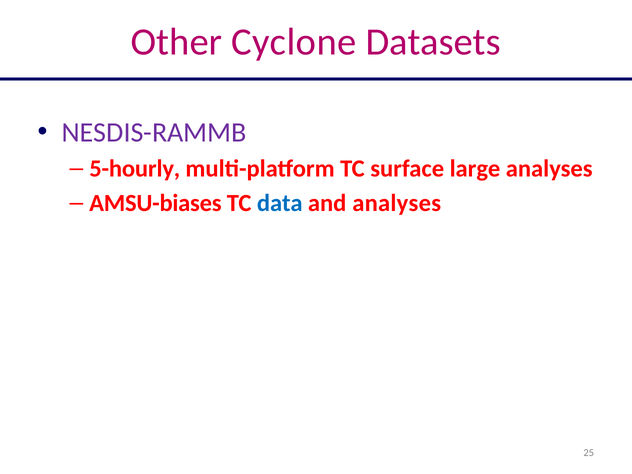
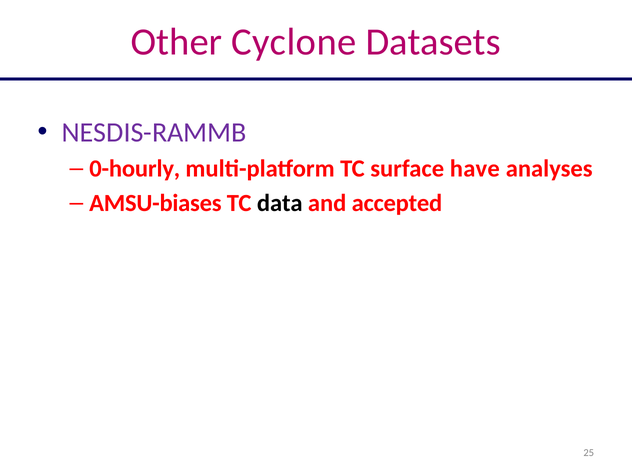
5-hourly: 5-hourly -> 0-hourly
large: large -> have
data colour: blue -> black
and analyses: analyses -> accepted
